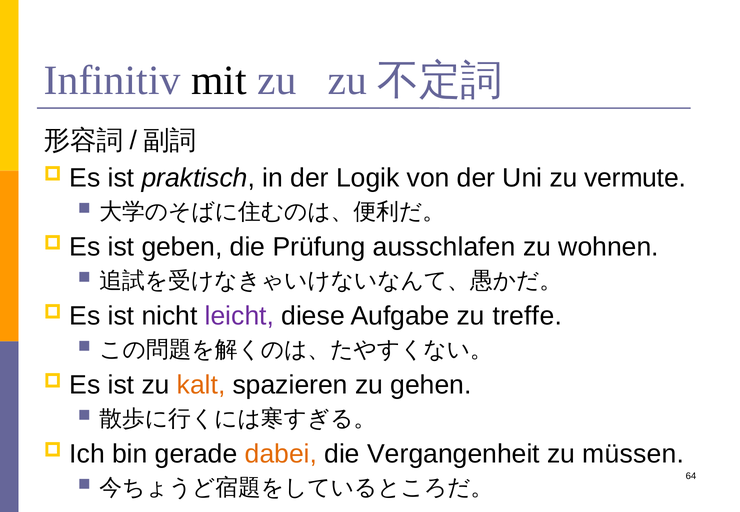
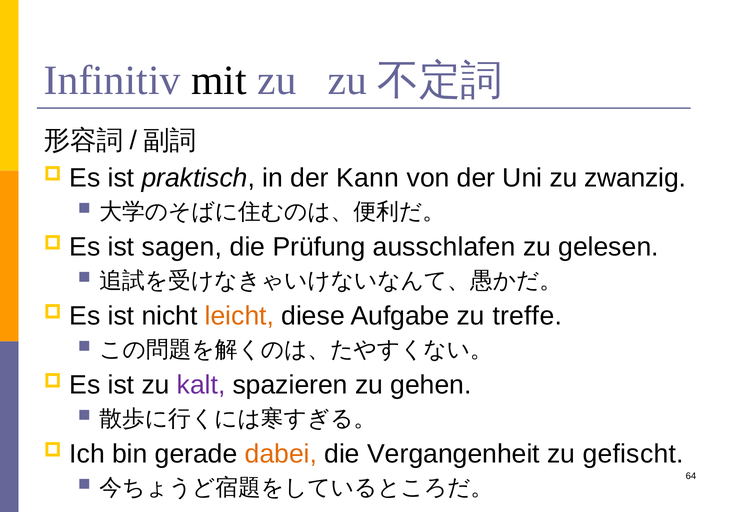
Logik: Logik -> Kann
vermute: vermute -> zwanzig
geben: geben -> sagen
wohnen: wohnen -> gelesen
leicht colour: purple -> orange
kalt colour: orange -> purple
müssen: müssen -> gefischt
